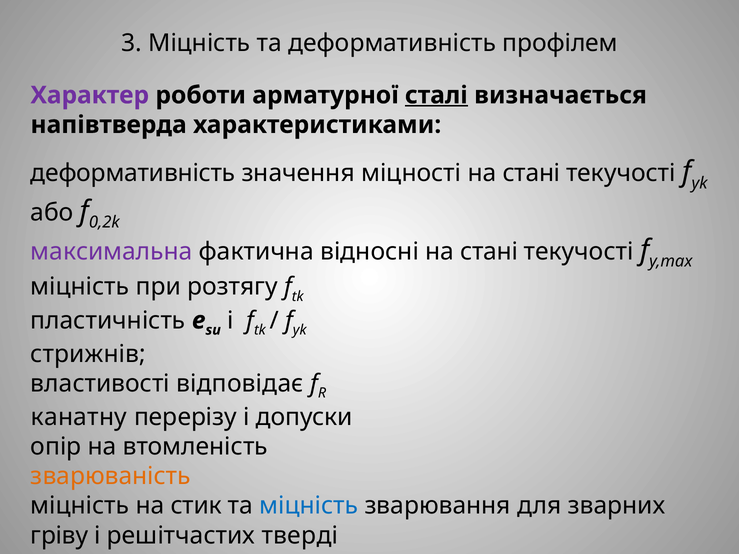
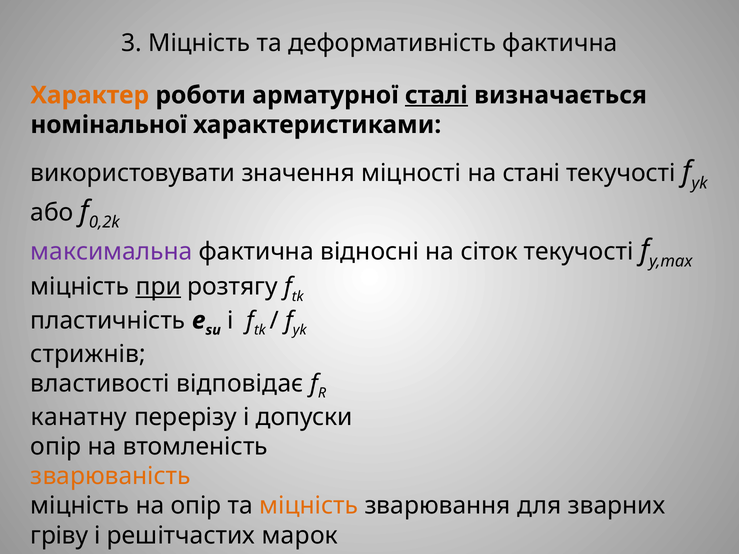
деформативність профілем: профілем -> фактична
Характер colour: purple -> orange
напівтверда: напівтверда -> номінальної
деформативність at (133, 173): деформативність -> використовувати
стані at (489, 252): стані -> сіток
при underline: none -> present
на стик: стик -> опір
міцність at (309, 506) colour: blue -> orange
тверді: тверді -> марок
